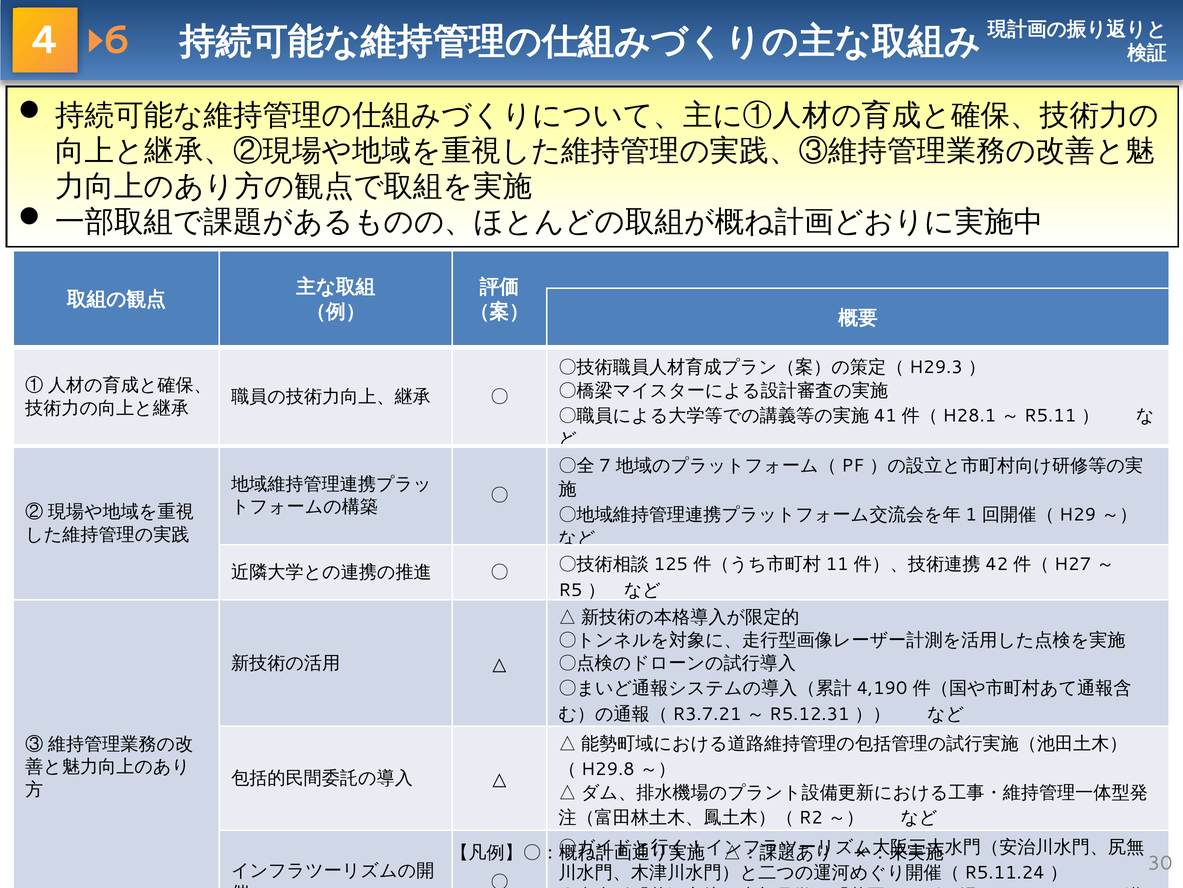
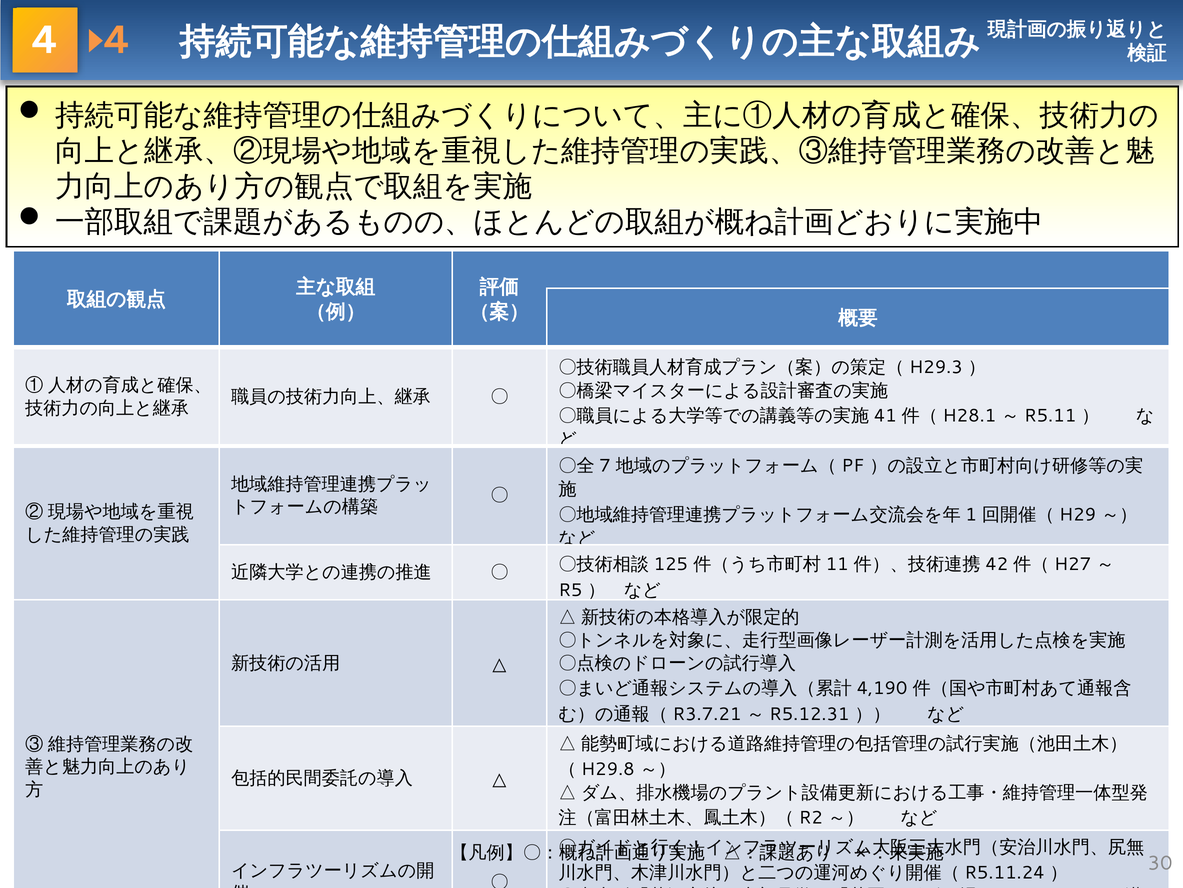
4 6: 6 -> 4
